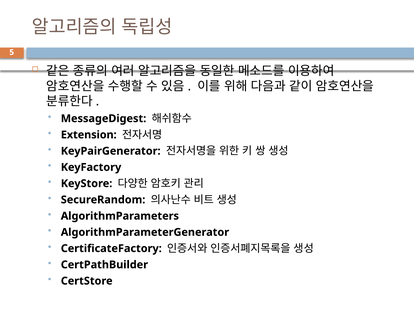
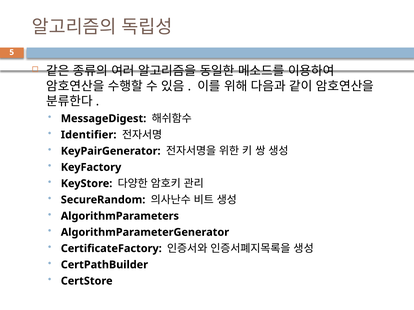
Extension: Extension -> Identifier
